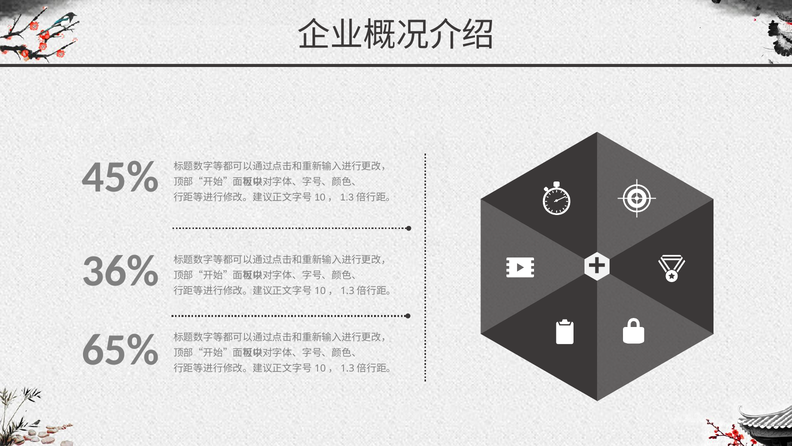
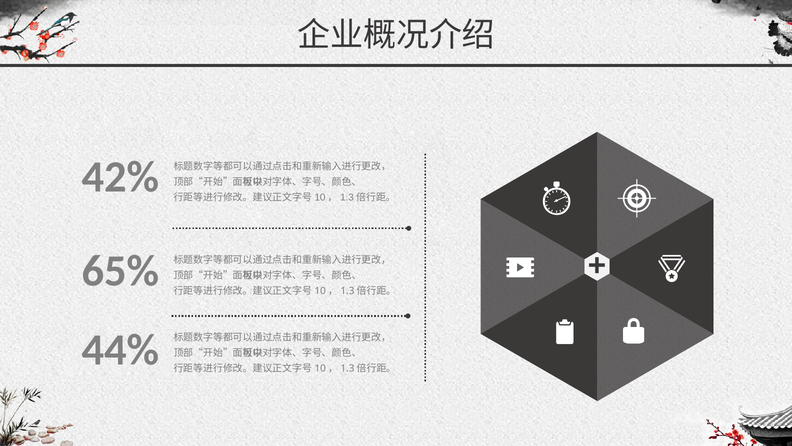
45%: 45% -> 42%
36%: 36% -> 65%
65%: 65% -> 44%
